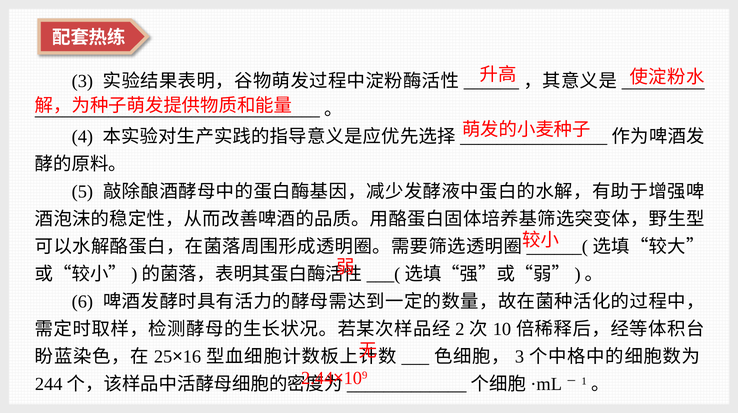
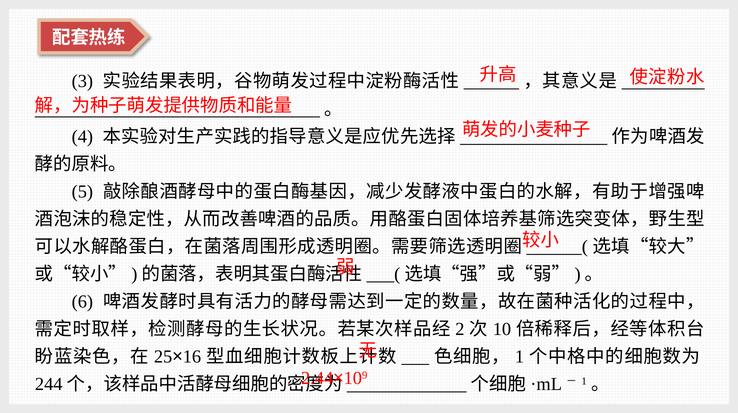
3 at (520, 357): 3 -> 1
